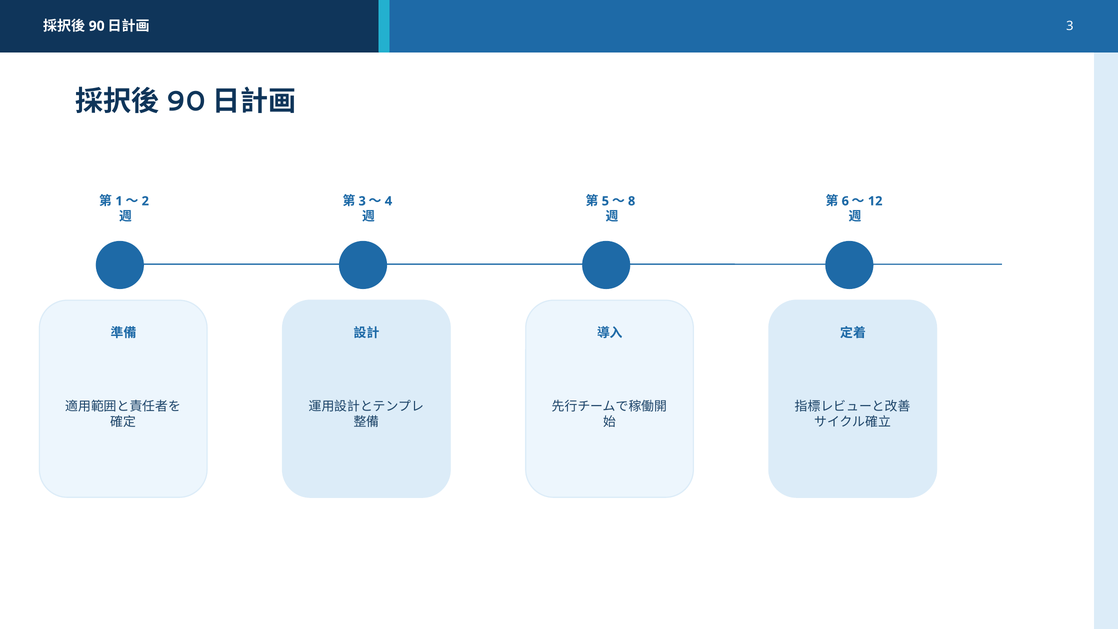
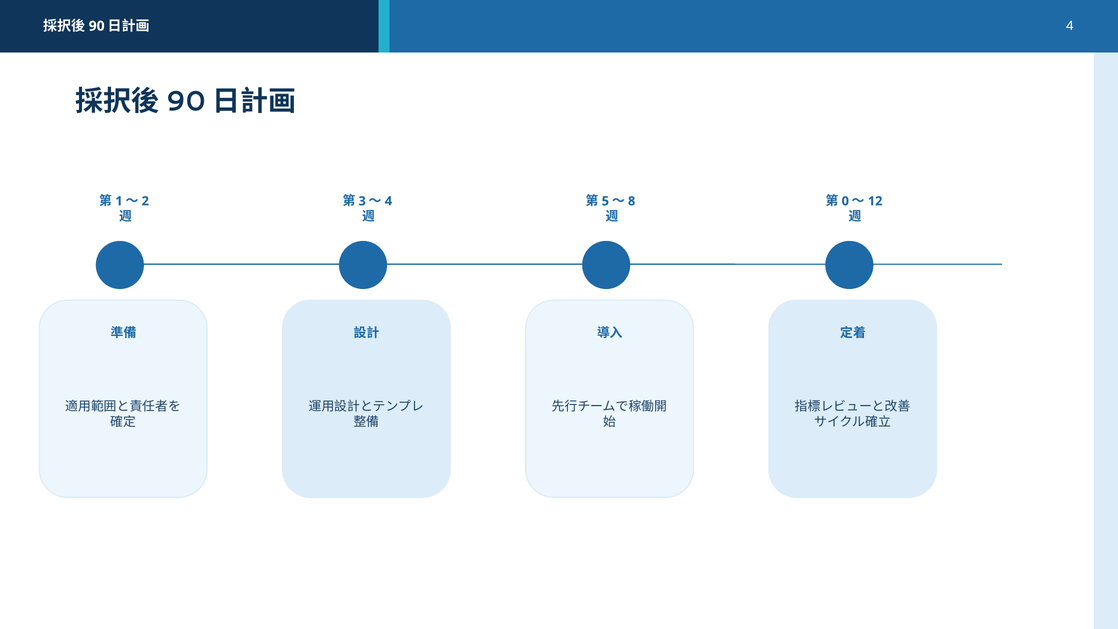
3 at (1070, 26): 3 -> 4
6: 6 -> 0
